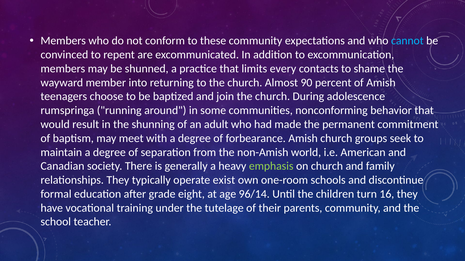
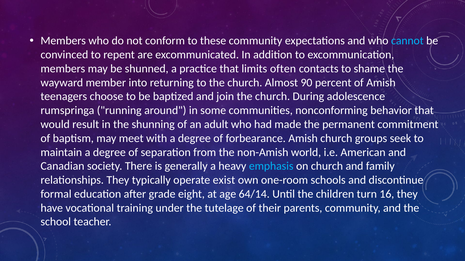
every: every -> often
emphasis colour: light green -> light blue
96/14: 96/14 -> 64/14
